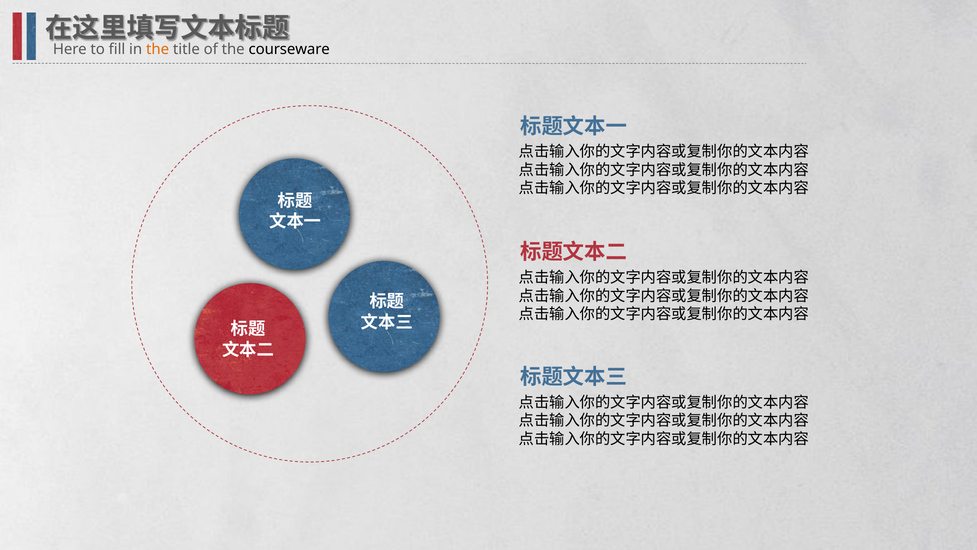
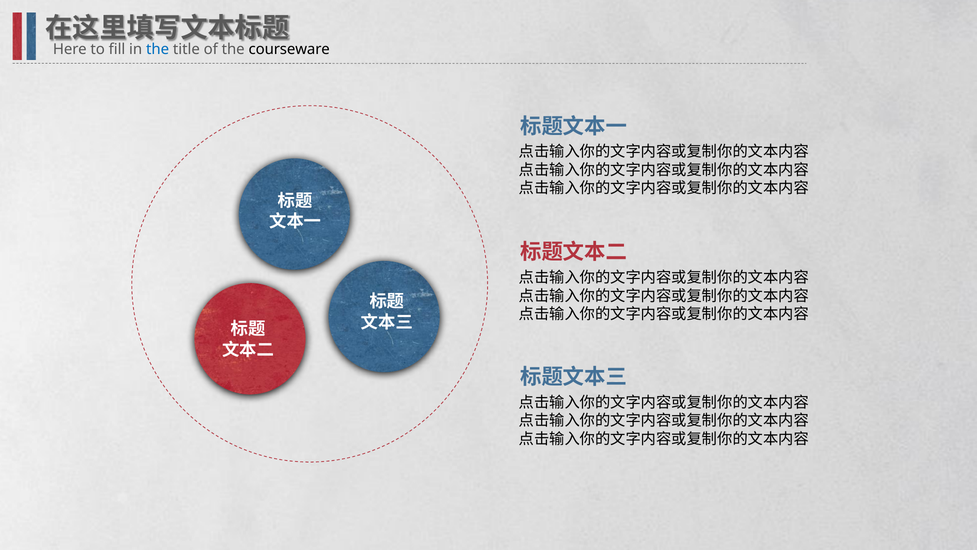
the at (158, 49) colour: orange -> blue
